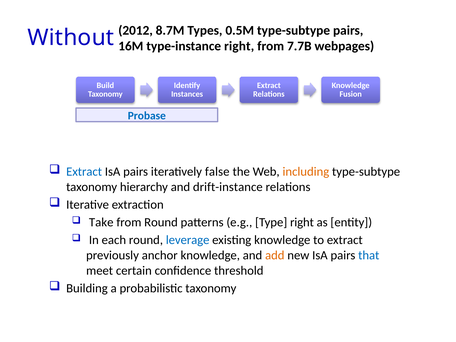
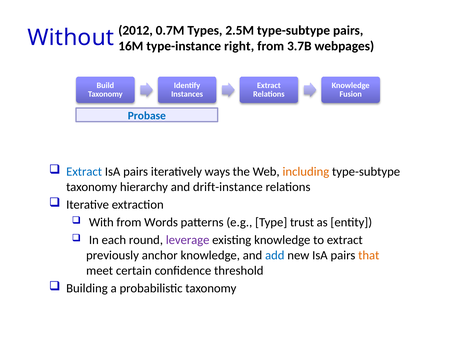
8.7M: 8.7M -> 0.7M
0.5M: 0.5M -> 2.5M
7.7B: 7.7B -> 3.7B
false: false -> ways
Take: Take -> With
from Round: Round -> Words
Type right: right -> trust
leverage colour: blue -> purple
add colour: orange -> blue
that colour: blue -> orange
